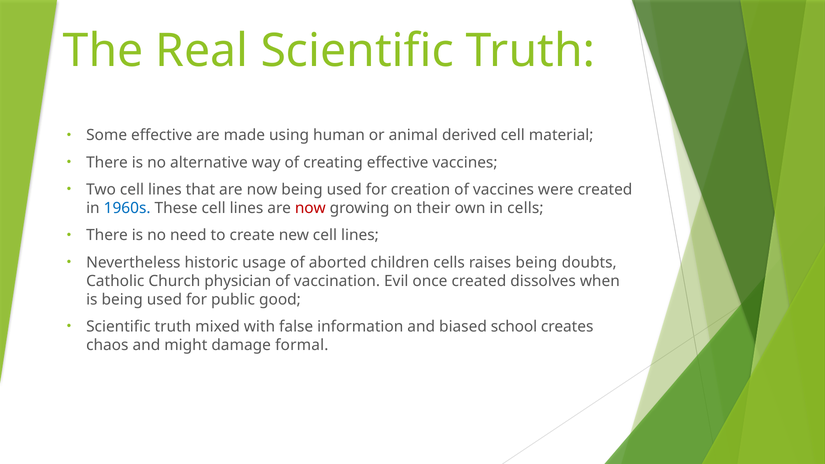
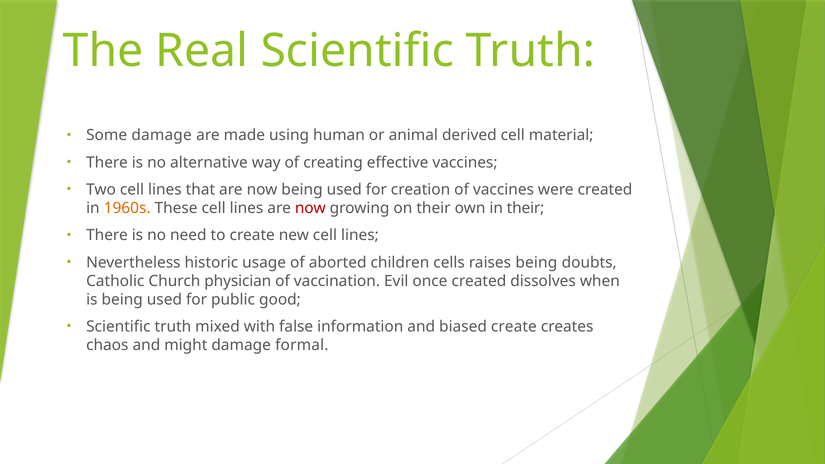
Some effective: effective -> damage
1960s colour: blue -> orange
in cells: cells -> their
biased school: school -> create
